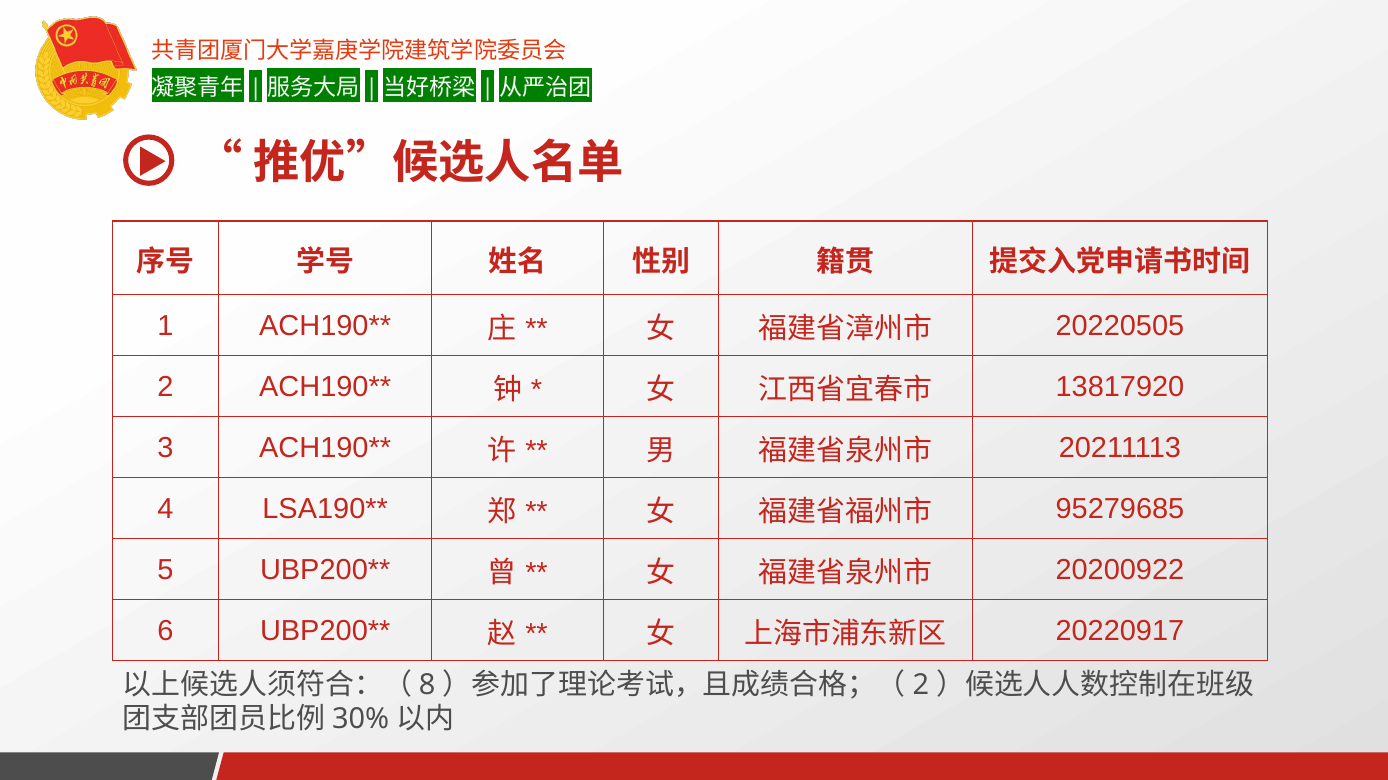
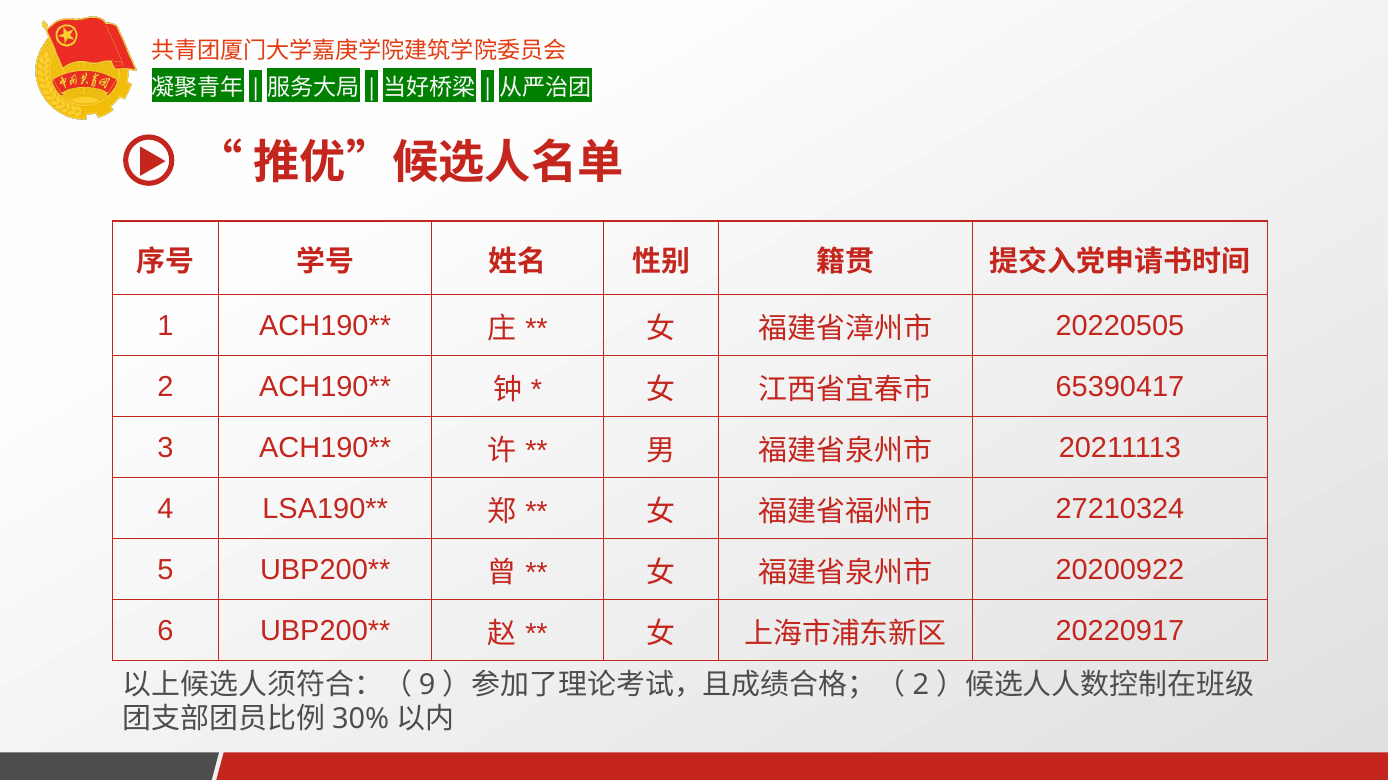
13817920: 13817920 -> 65390417
95279685: 95279685 -> 27210324
8: 8 -> 9
